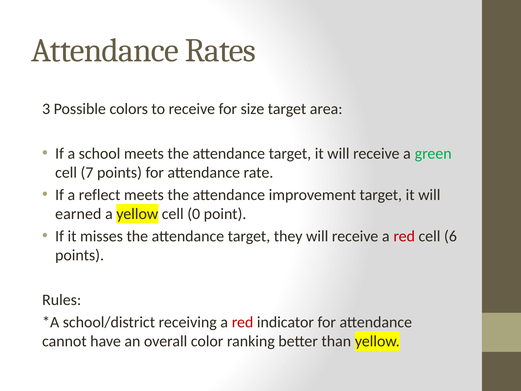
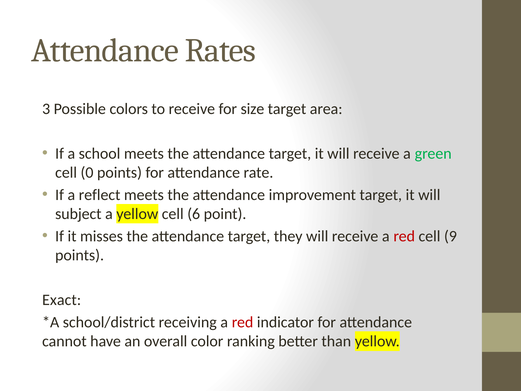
7: 7 -> 0
earned: earned -> subject
0: 0 -> 6
6: 6 -> 9
Rules: Rules -> Exact
